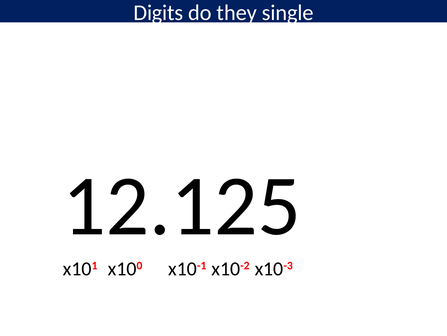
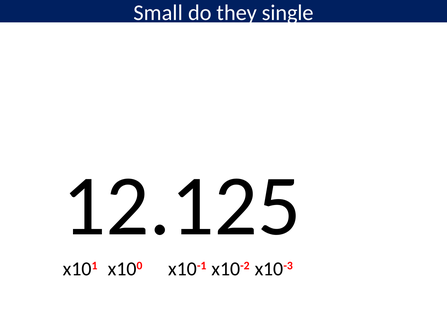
Digits: Digits -> Small
